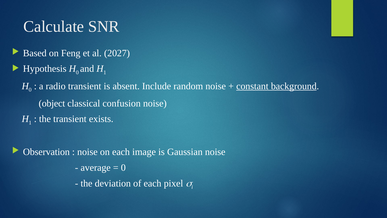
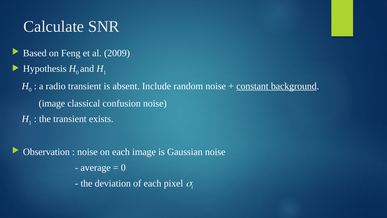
2027: 2027 -> 2009
object at (52, 103): object -> image
